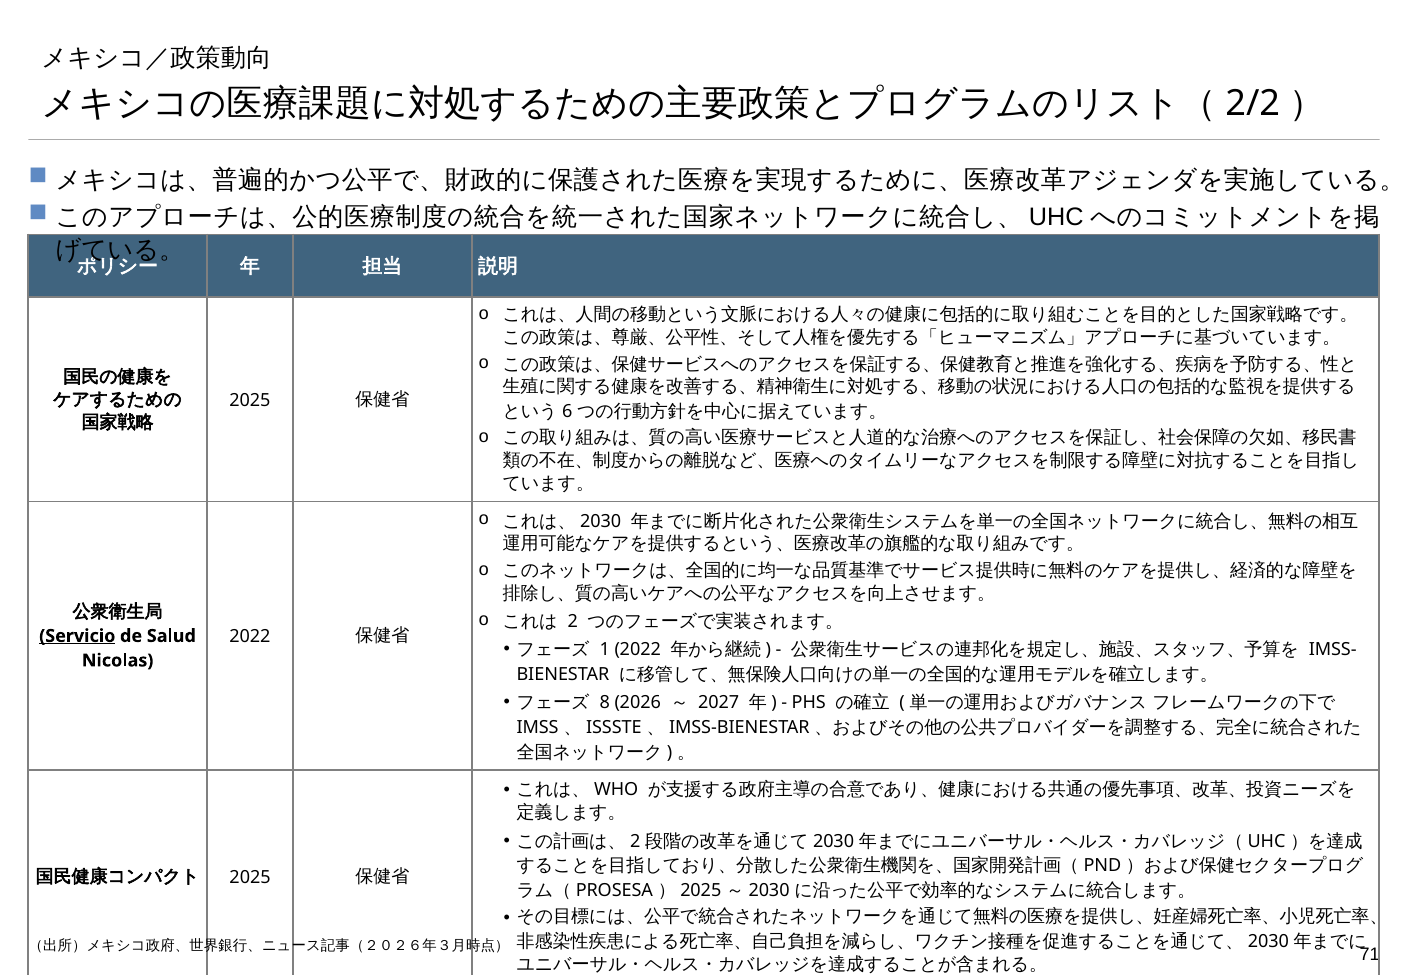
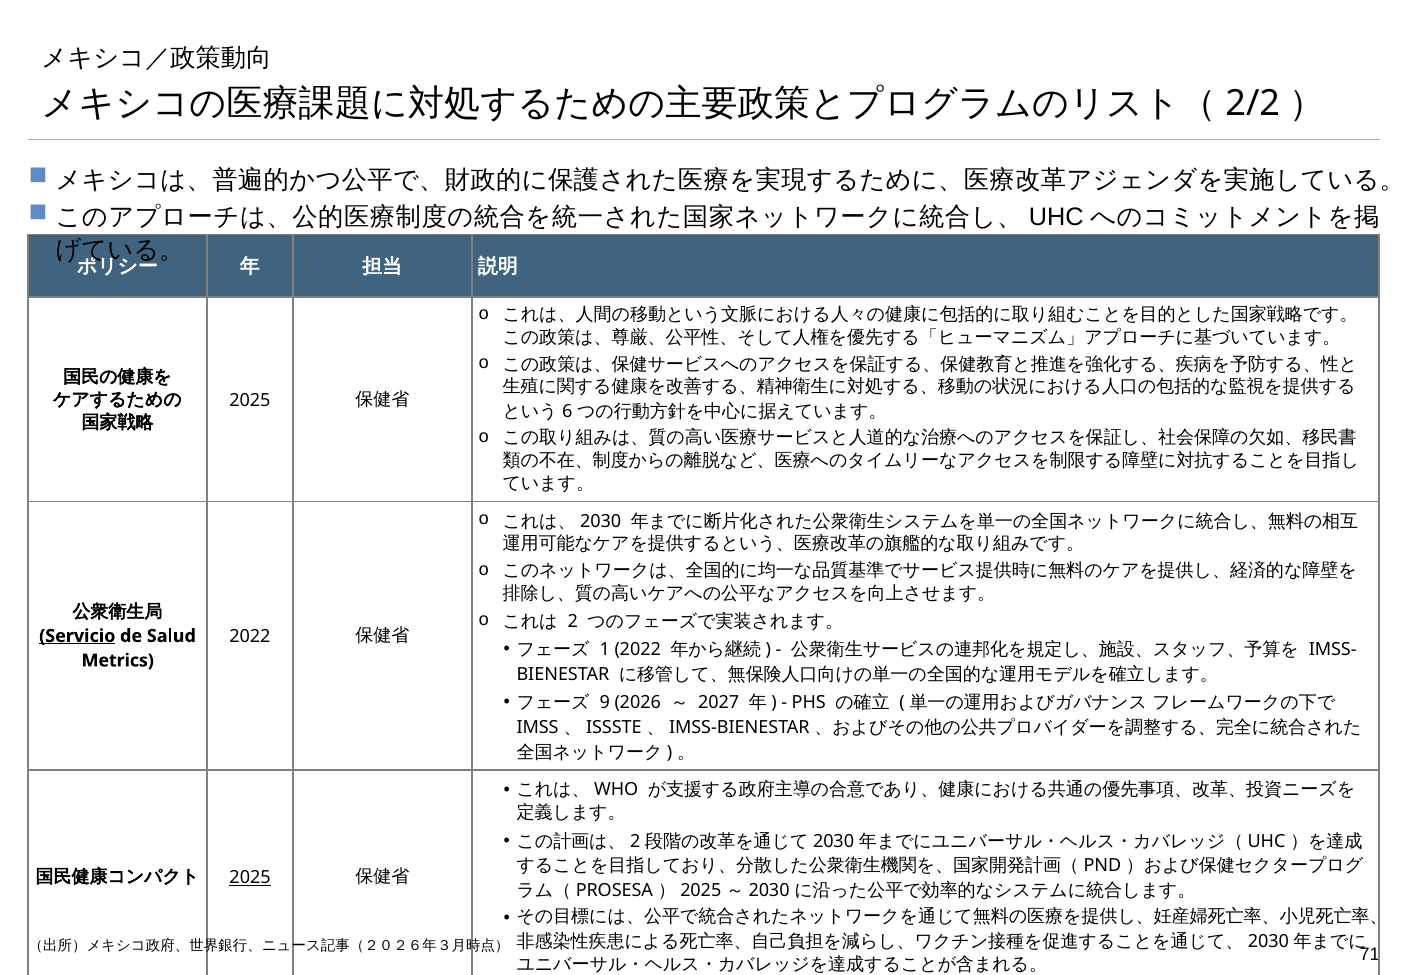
Nicolas: Nicolas -> Metrics
8: 8 -> 9
2025 at (250, 877) underline: none -> present
